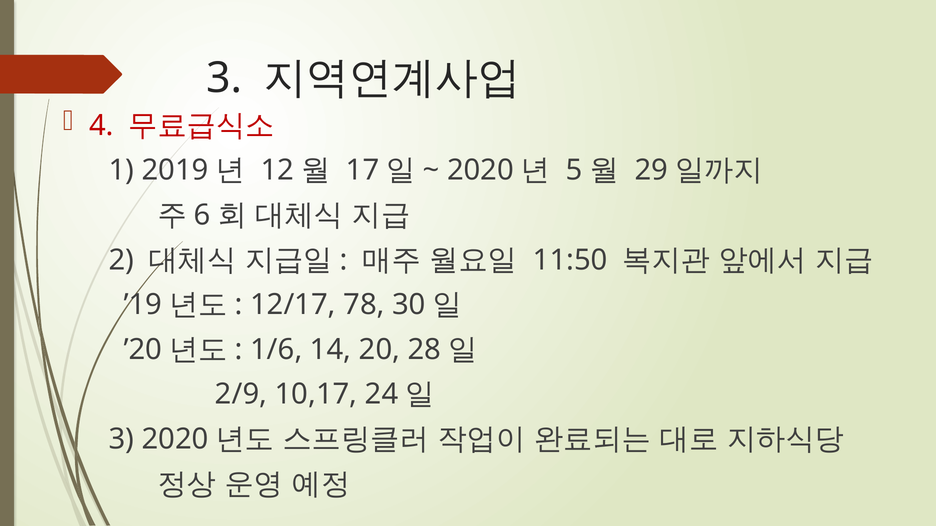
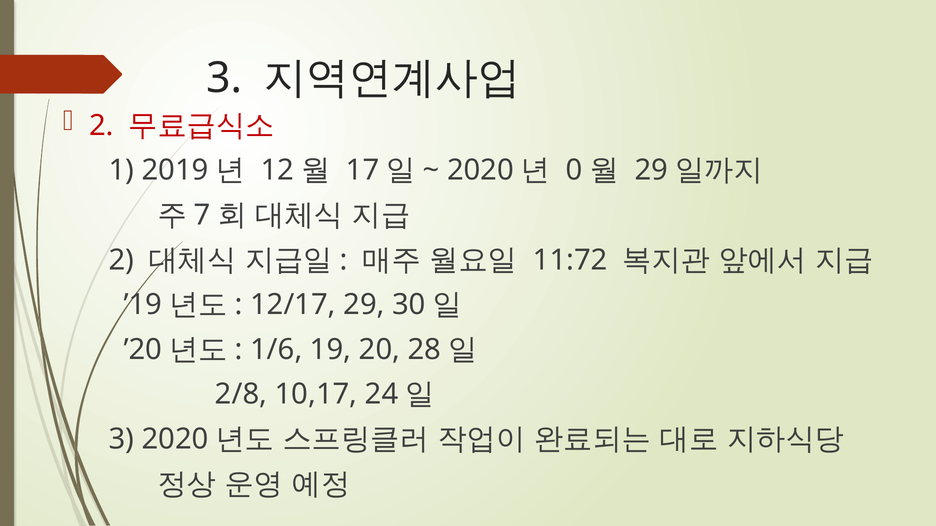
4 at (101, 126): 4 -> 2
5: 5 -> 0
6: 6 -> 7
11:50: 11:50 -> 11:72
12/17 78: 78 -> 29
14: 14 -> 19
2/9: 2/9 -> 2/8
